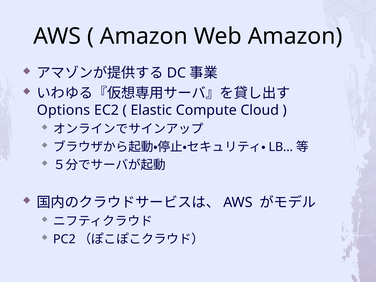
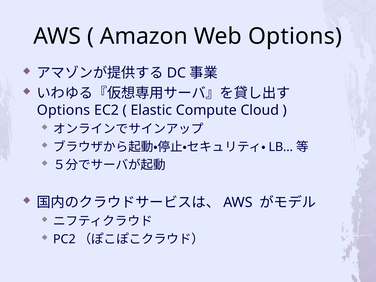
Web Amazon: Amazon -> Options
